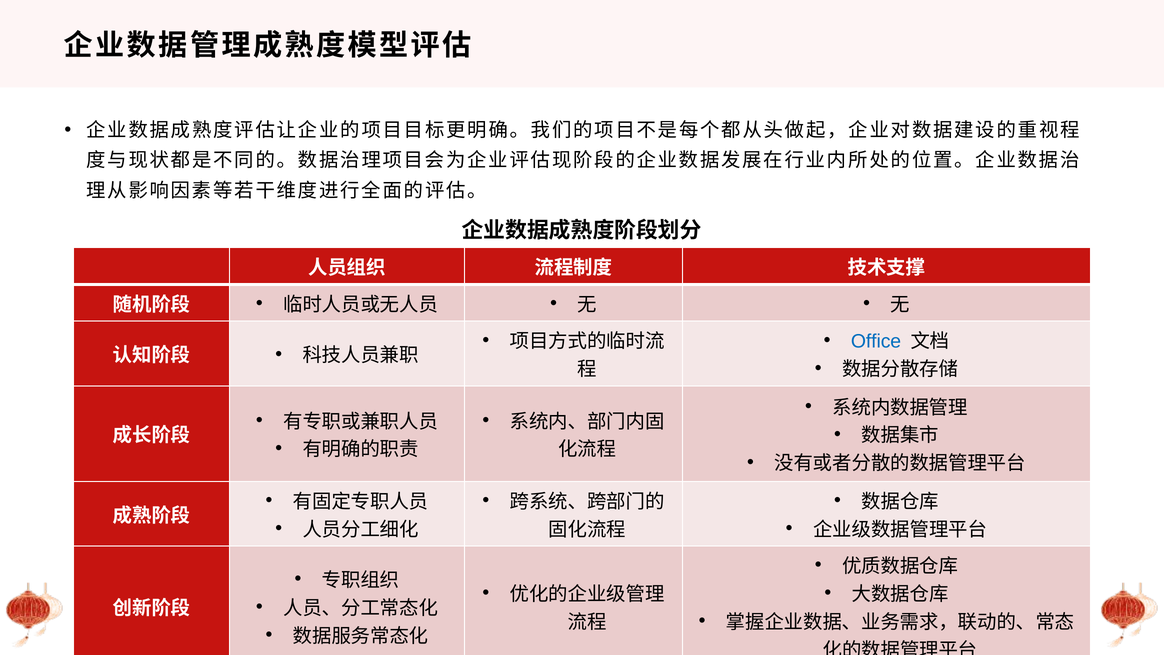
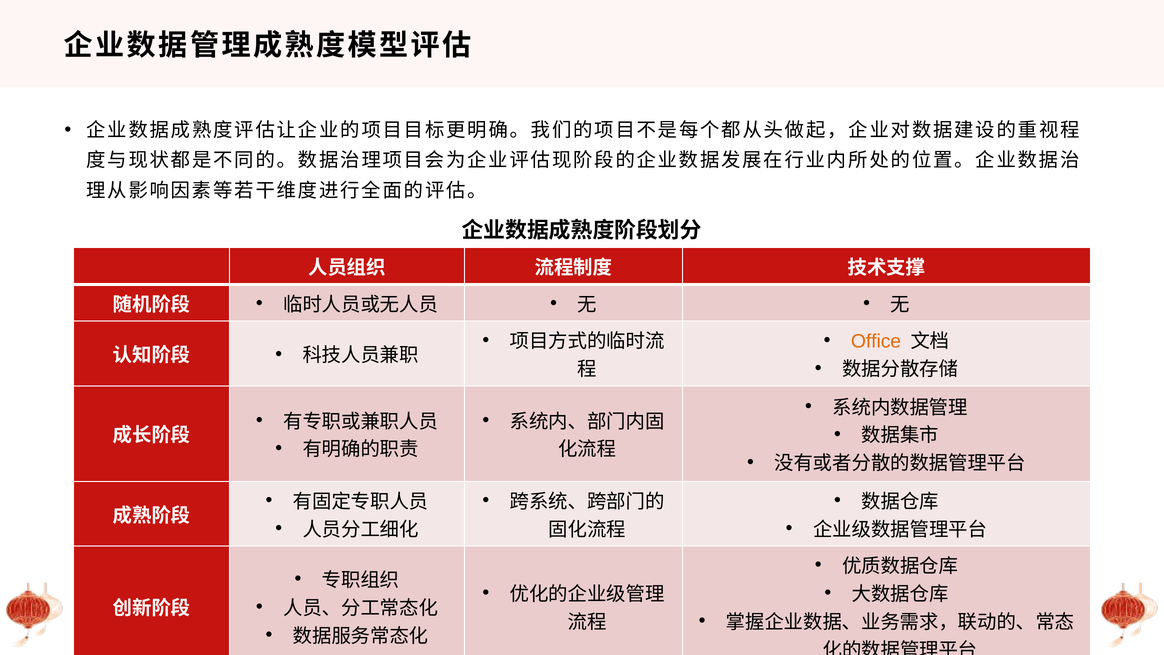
Office colour: blue -> orange
